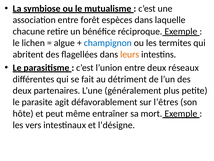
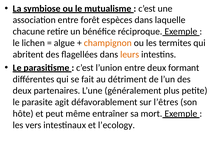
champignon colour: blue -> orange
réseaux: réseaux -> formant
l’désigne: l’désigne -> l’ecology
